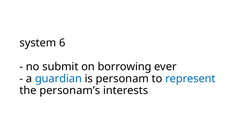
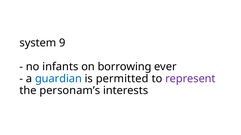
6: 6 -> 9
submit: submit -> infants
personam: personam -> permitted
represent colour: blue -> purple
